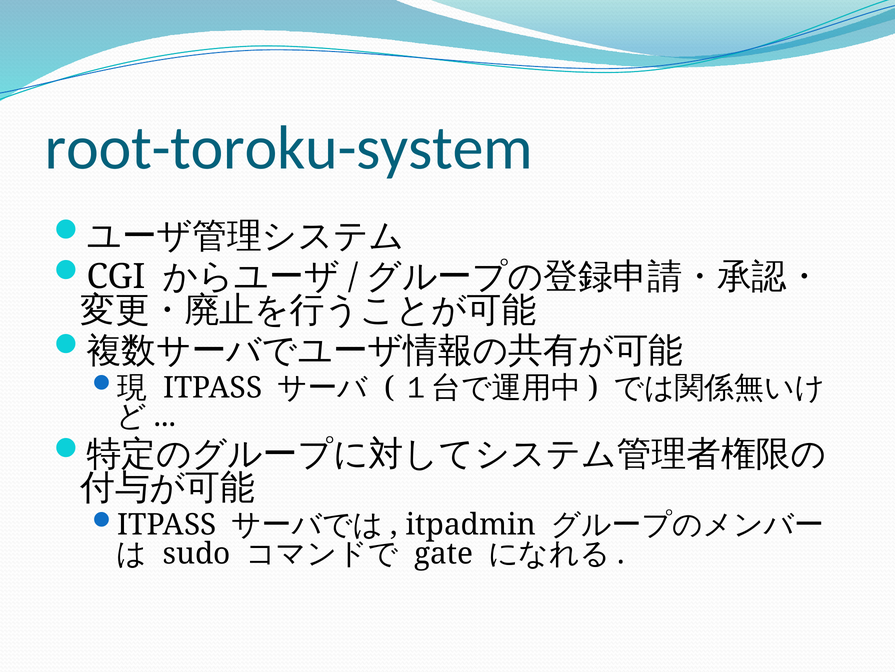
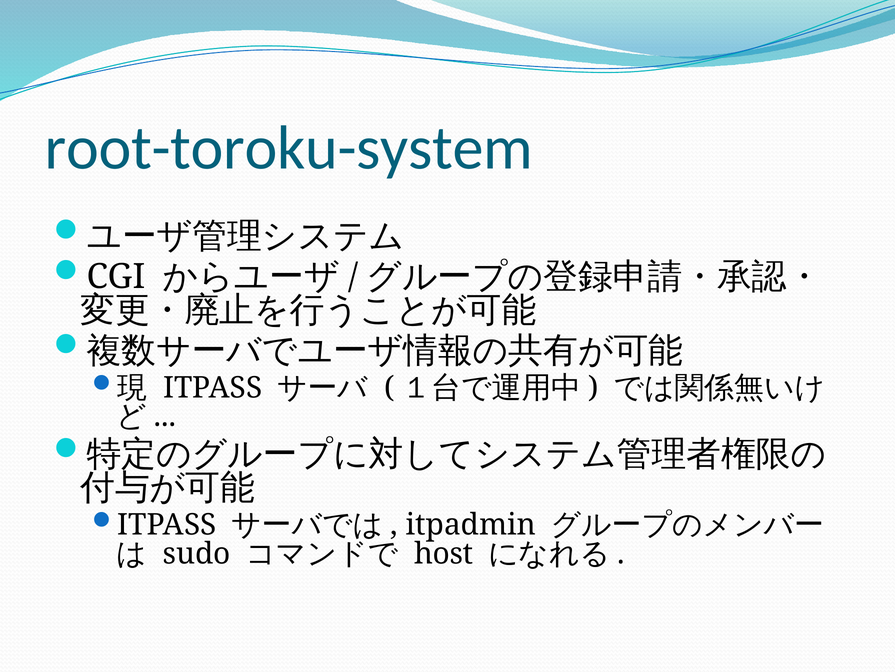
gate: gate -> host
